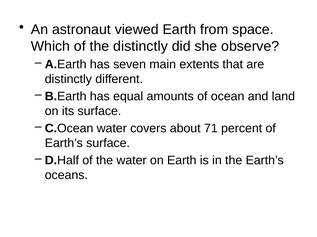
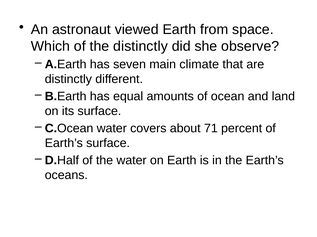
extents: extents -> climate
